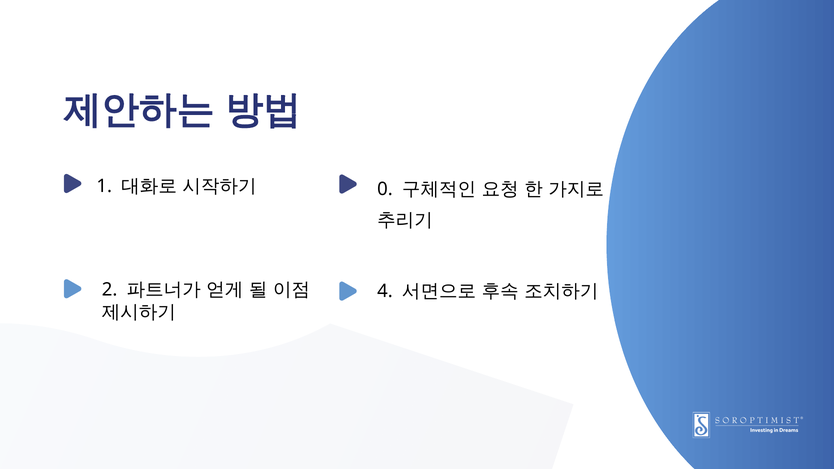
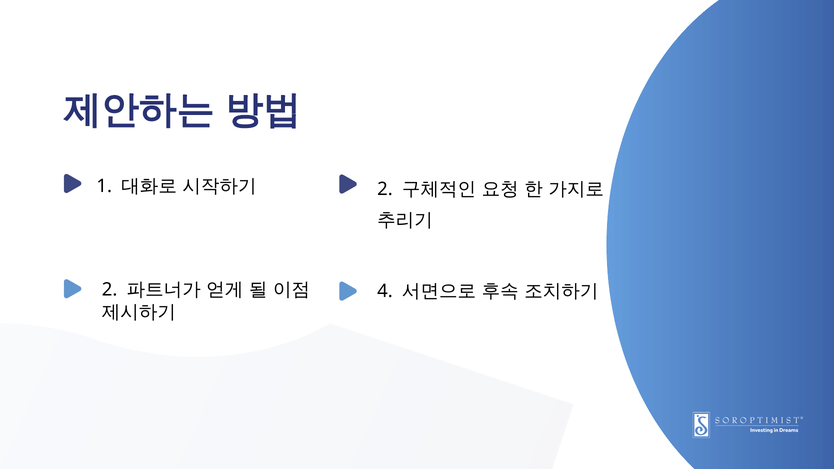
0 at (385, 189): 0 -> 2
